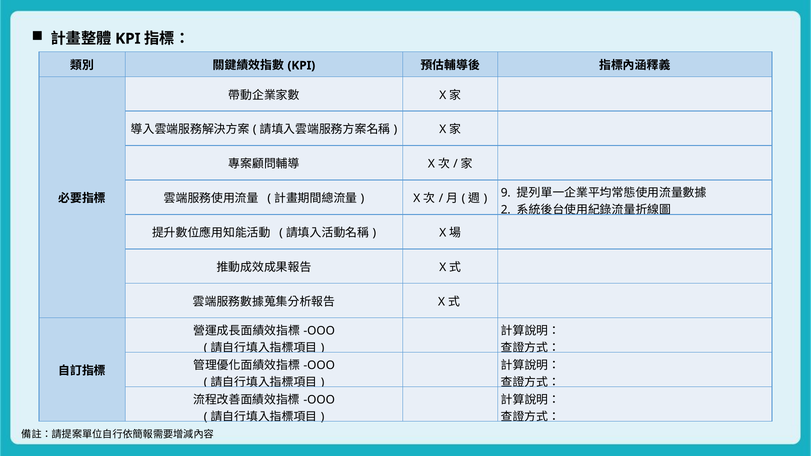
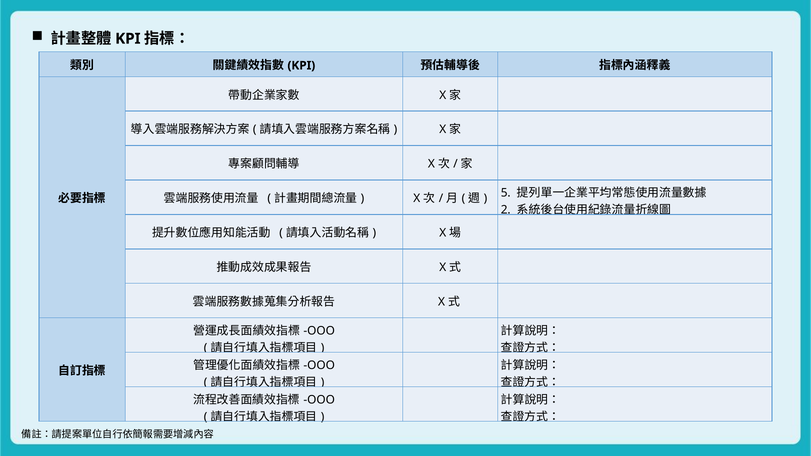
9: 9 -> 5
